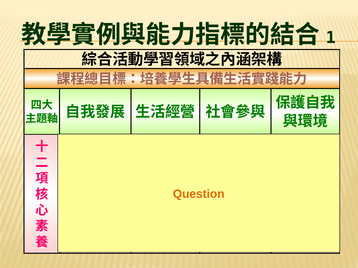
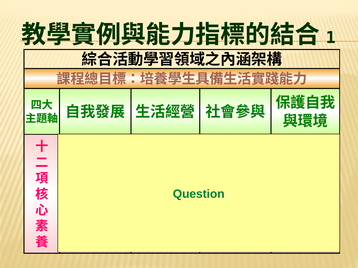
Question colour: orange -> green
